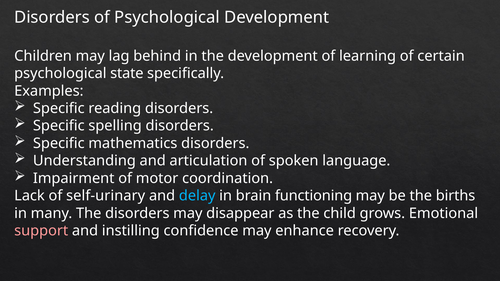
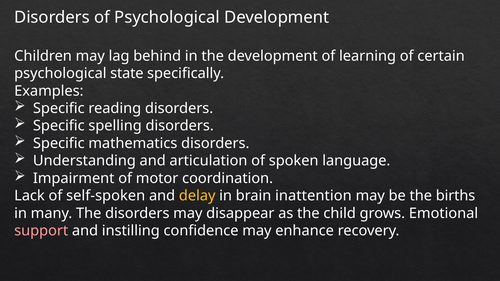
self-urinary: self-urinary -> self-spoken
delay colour: light blue -> yellow
functioning: functioning -> inattention
